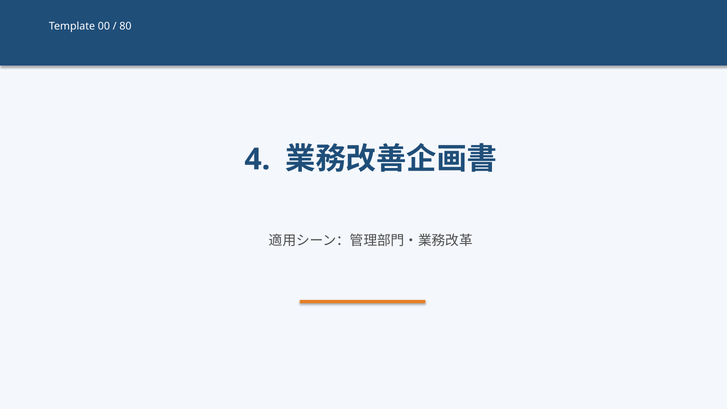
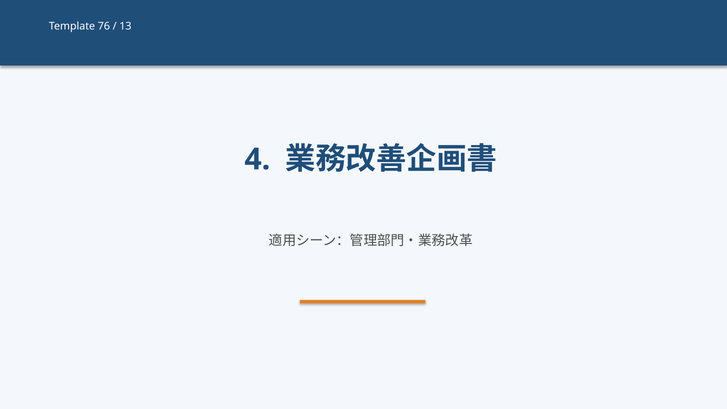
00: 00 -> 76
80: 80 -> 13
